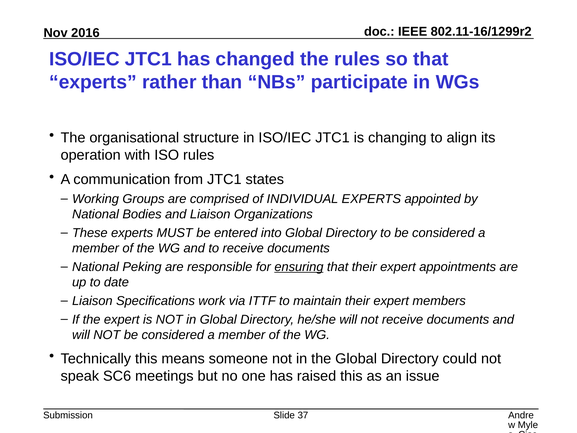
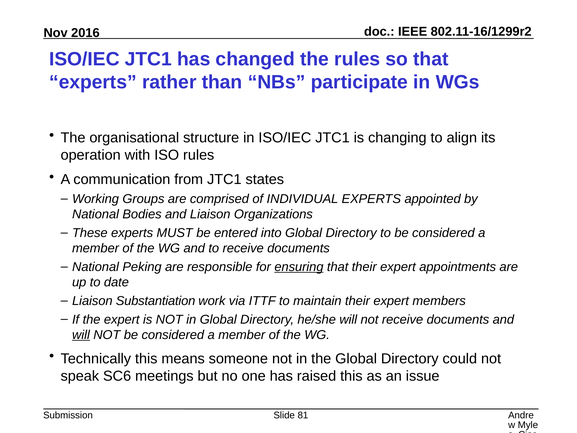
Specifications: Specifications -> Substantiation
will at (81, 335) underline: none -> present
37: 37 -> 81
